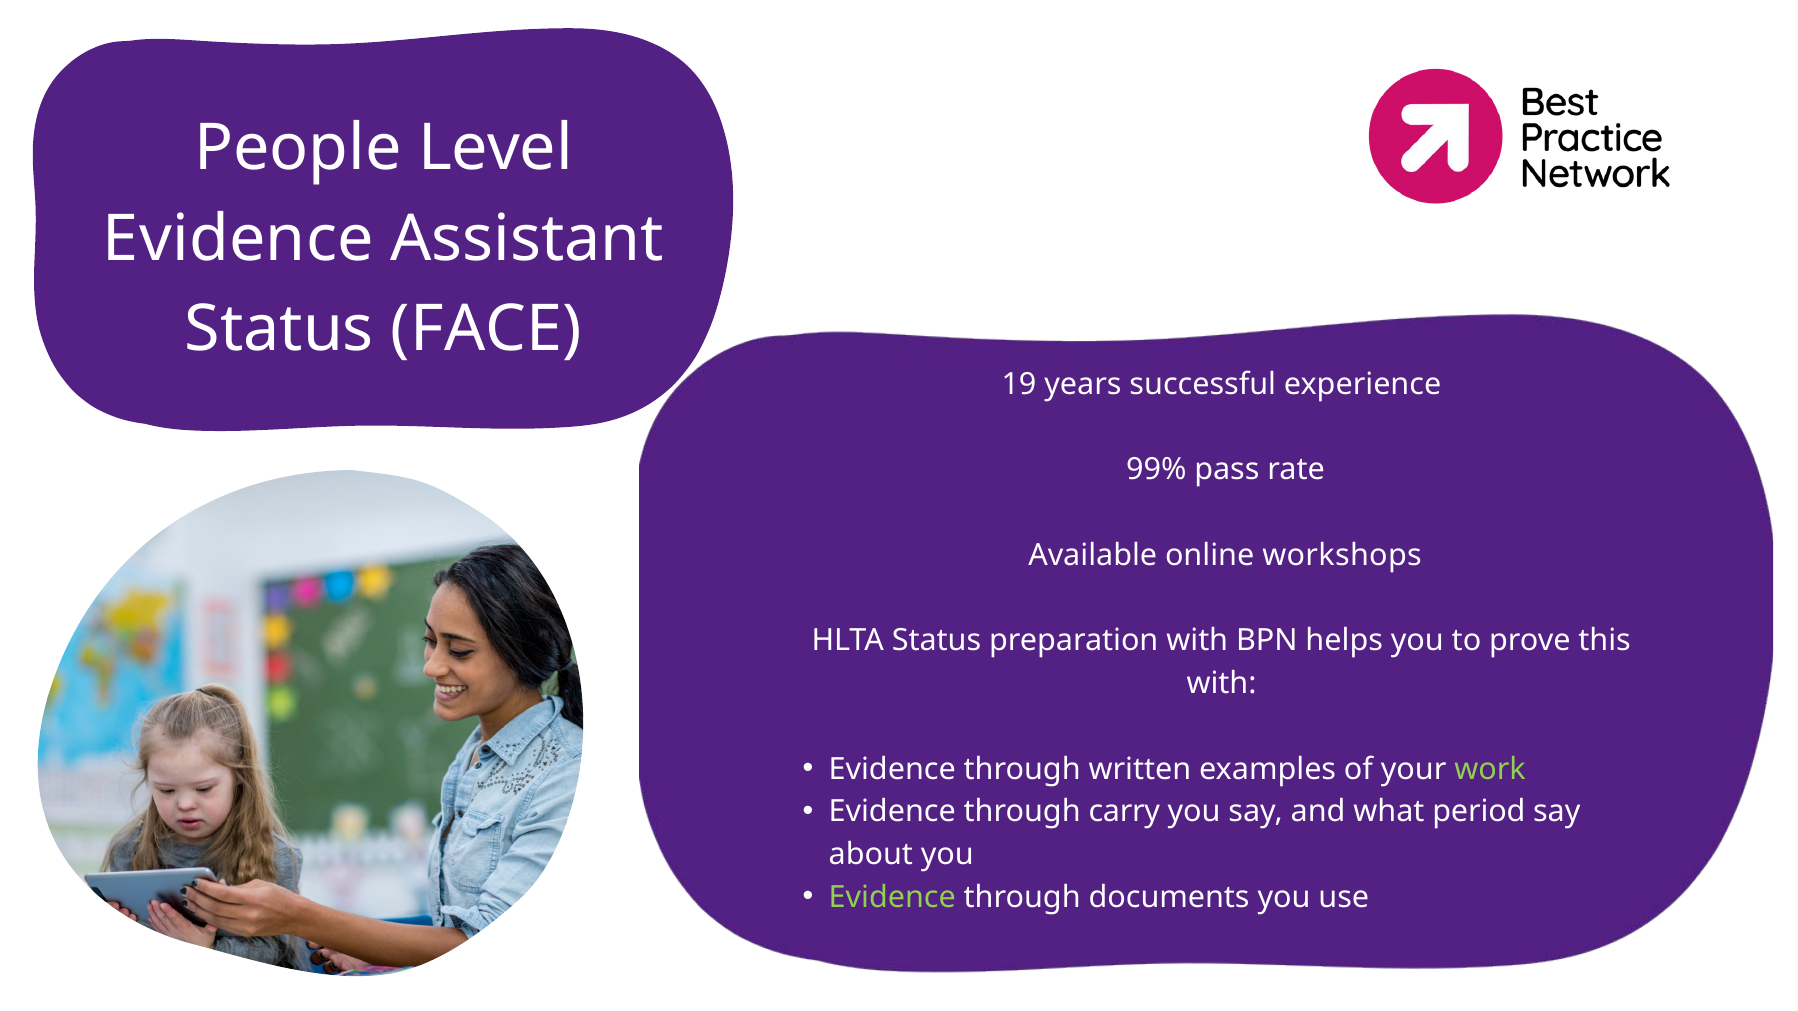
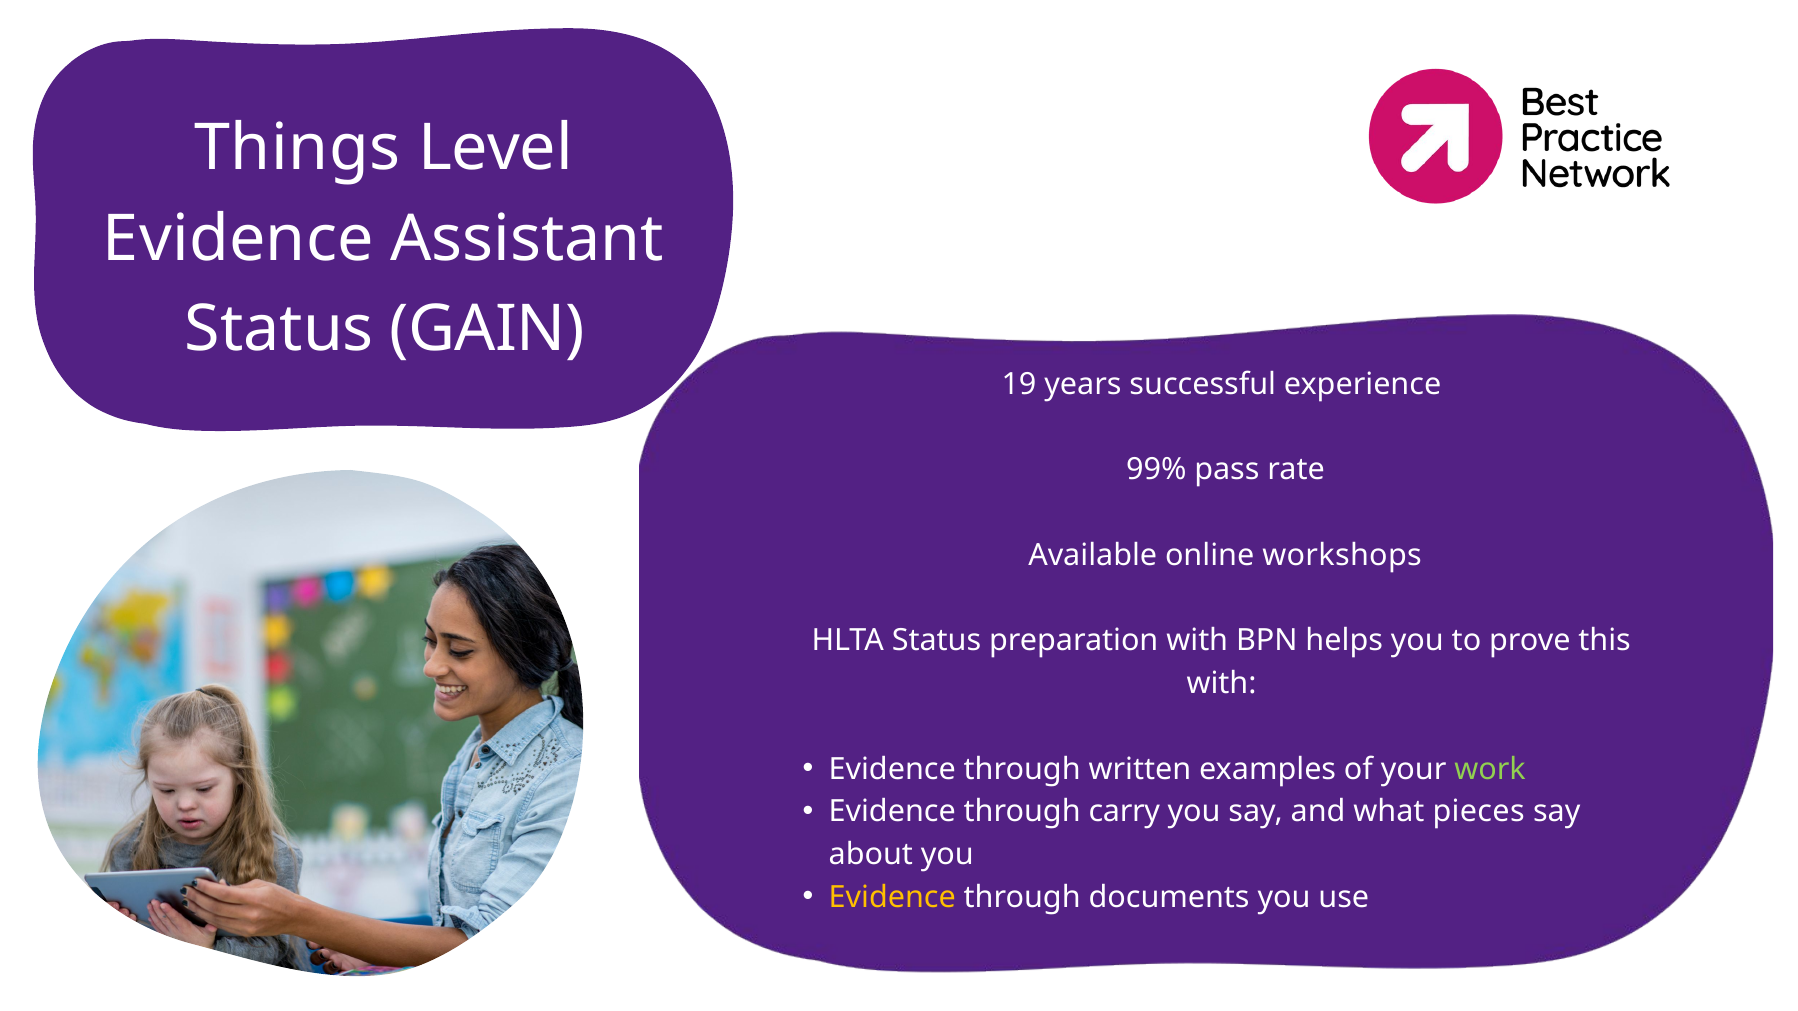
People: People -> Things
Status FACE: FACE -> GAIN
period: period -> pieces
Evidence at (892, 898) colour: light green -> yellow
